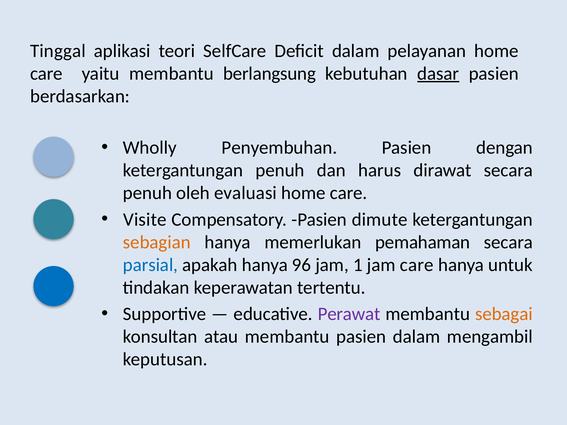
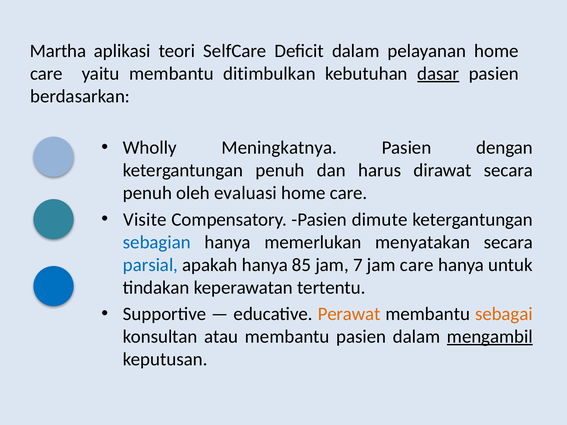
Tinggal: Tinggal -> Martha
berlangsung: berlangsung -> ditimbulkan
Penyembuhan: Penyembuhan -> Meningkatnya
sebagian colour: orange -> blue
pemahaman: pemahaman -> menyatakan
96: 96 -> 85
1: 1 -> 7
Perawat colour: purple -> orange
mengambil underline: none -> present
